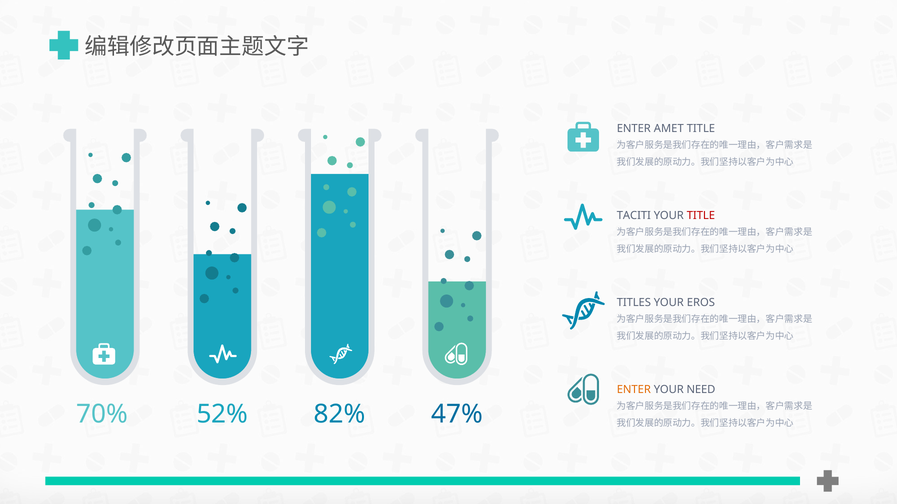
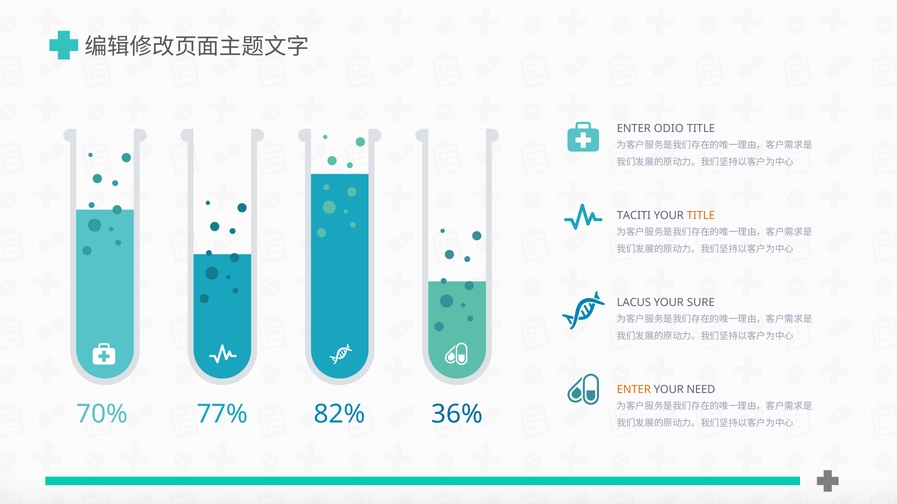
AMET: AMET -> ODIO
TITLE at (701, 216) colour: red -> orange
TITLES: TITLES -> LACUS
EROS: EROS -> SURE
52%: 52% -> 77%
47%: 47% -> 36%
